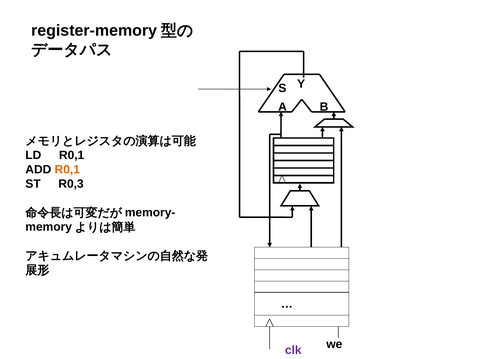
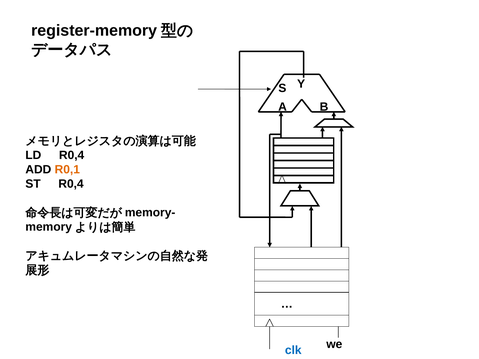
LD R0,1: R0,1 -> R0,4
ST R0,3: R0,3 -> R0,4
clk colour: purple -> blue
